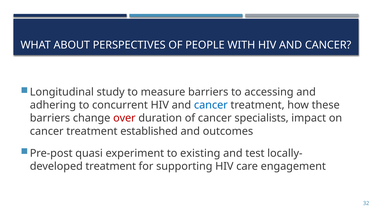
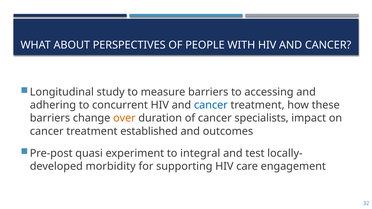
over colour: red -> orange
existing: existing -> integral
treatment at (111, 167): treatment -> morbidity
